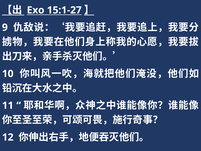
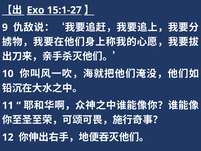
Exo underline: none -> present
